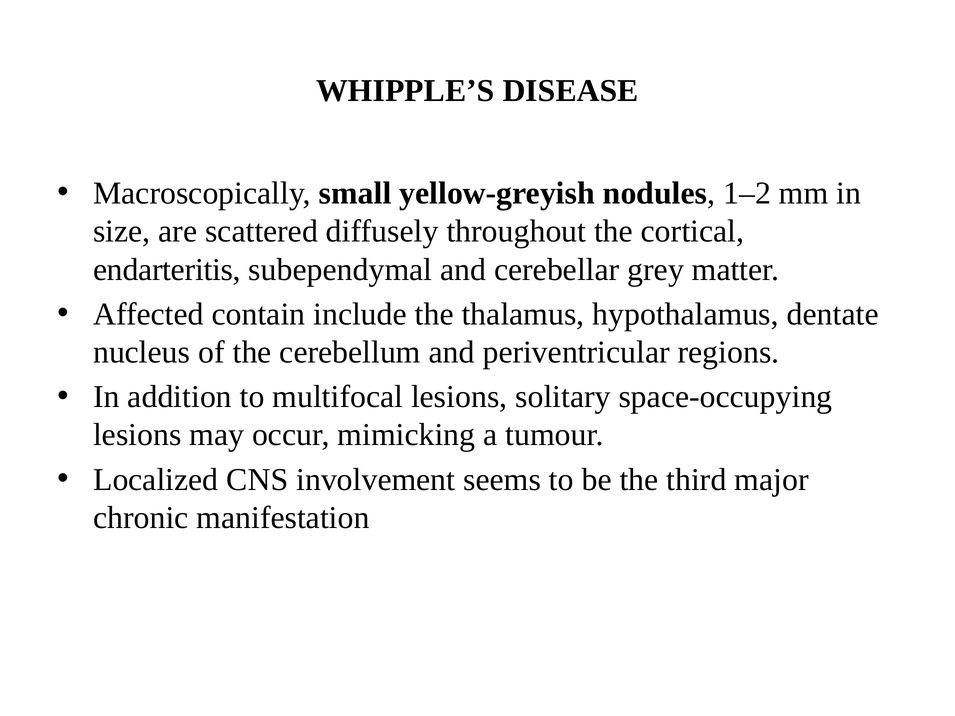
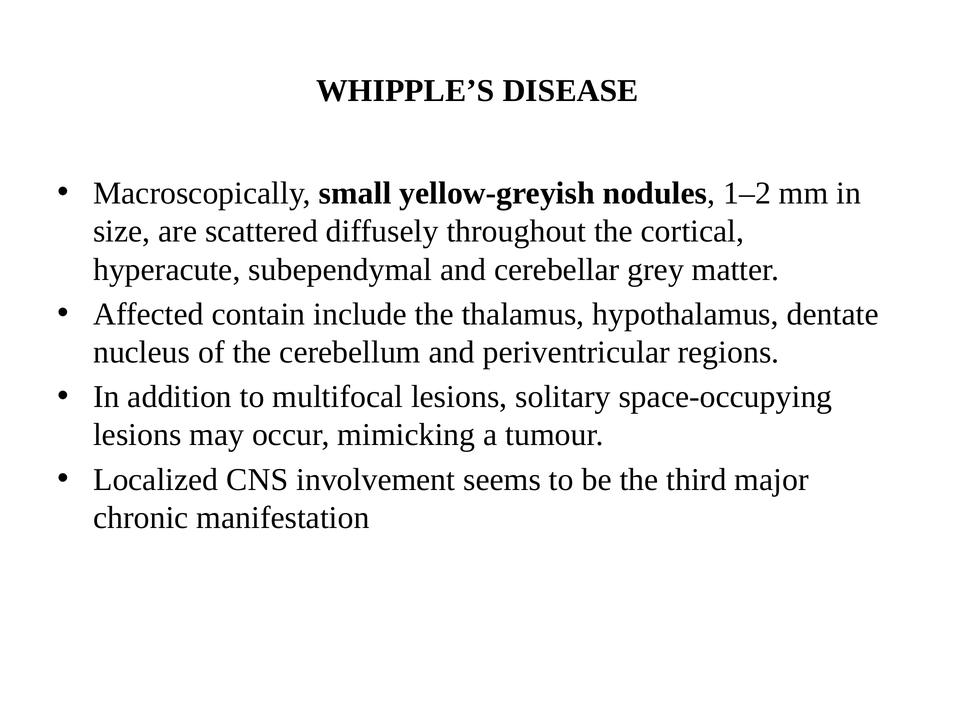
endarteritis: endarteritis -> hyperacute
